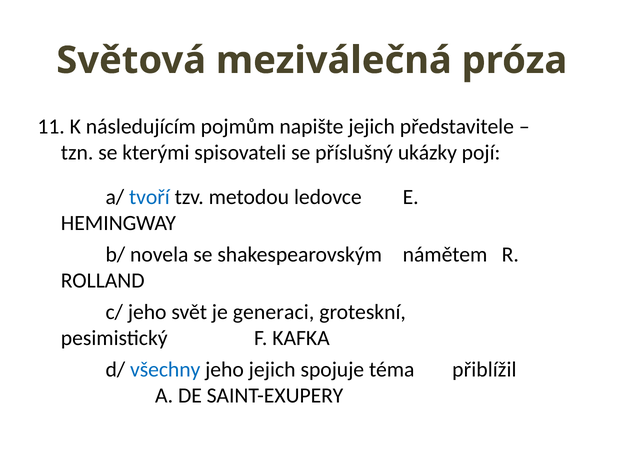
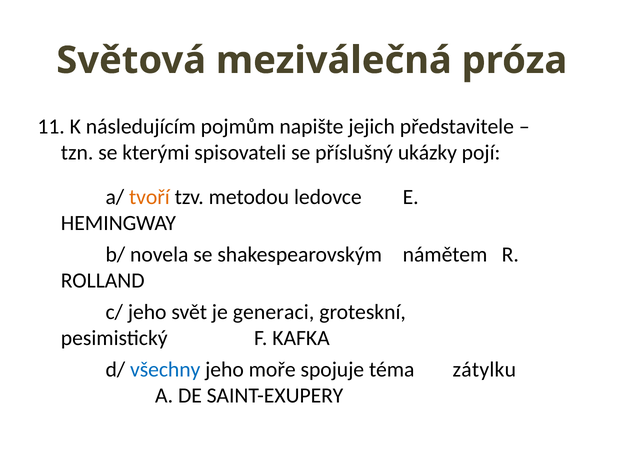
tvoří colour: blue -> orange
jeho jejich: jejich -> moře
přiblížil: přiblížil -> zátylku
